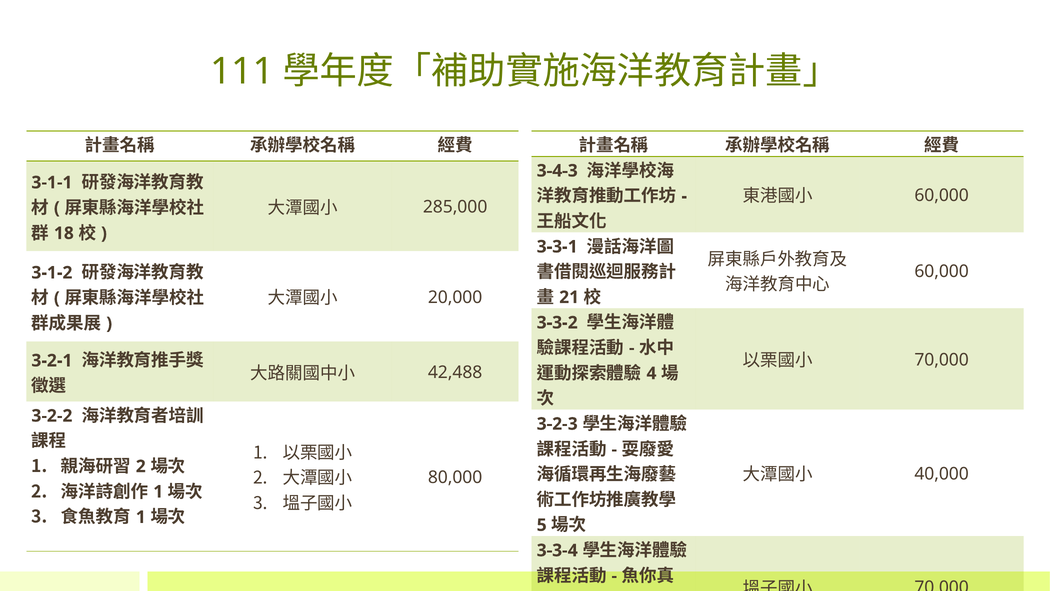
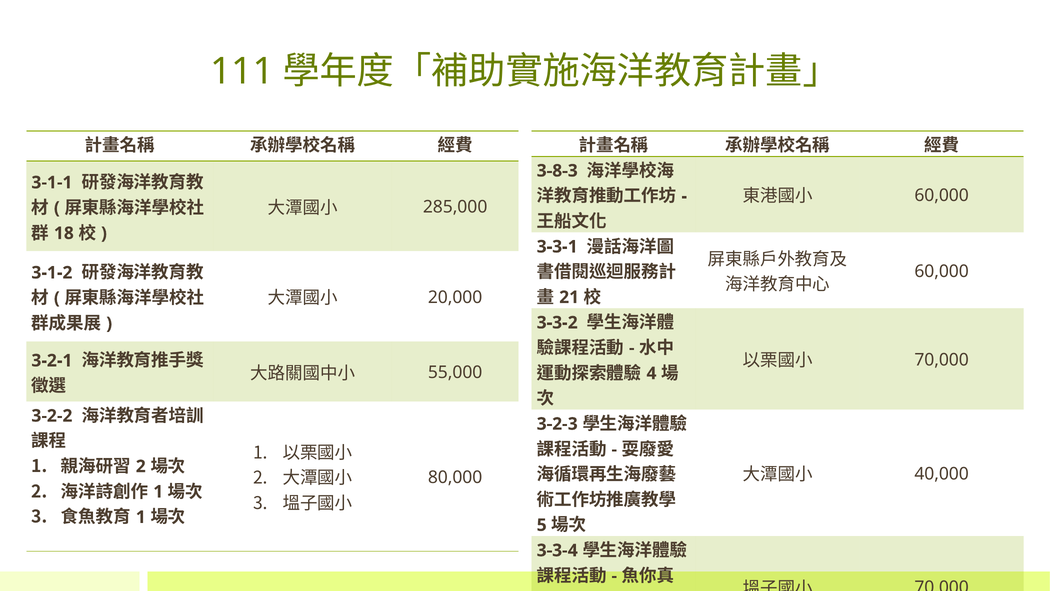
3-4-3: 3-4-3 -> 3-8-3
42,488: 42,488 -> 55,000
